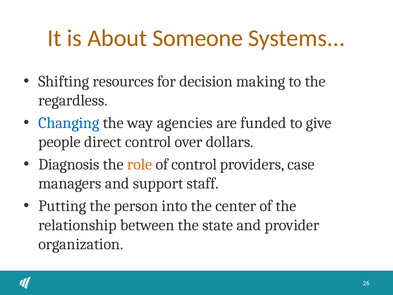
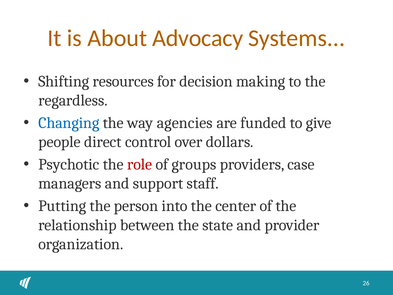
Someone: Someone -> Advocacy
Diagnosis: Diagnosis -> Psychotic
role colour: orange -> red
of control: control -> groups
